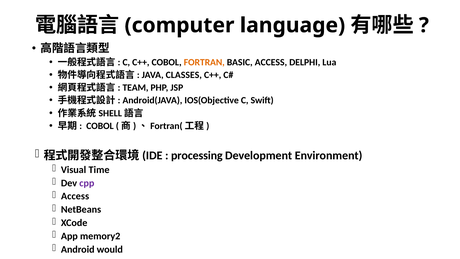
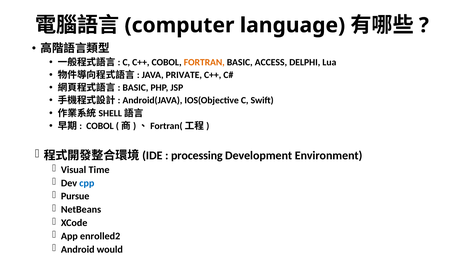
CLASSES: CLASSES -> PRIVATE
TEAM at (135, 88): TEAM -> BASIC
cpp colour: purple -> blue
Access at (75, 196): Access -> Pursue
memory2: memory2 -> enrolled2
